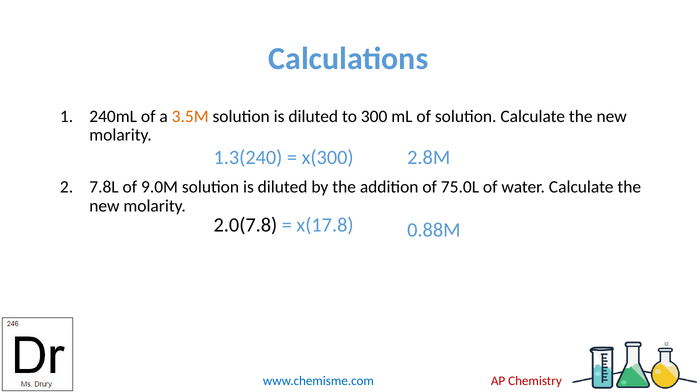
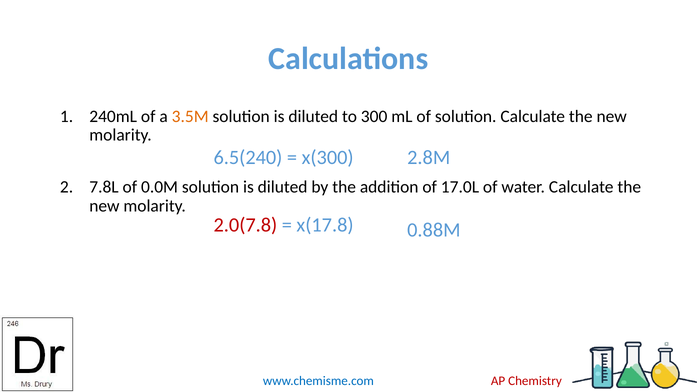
1.3(240: 1.3(240 -> 6.5(240
9.0M: 9.0M -> 0.0M
75.0L: 75.0L -> 17.0L
2.0(7.8 colour: black -> red
